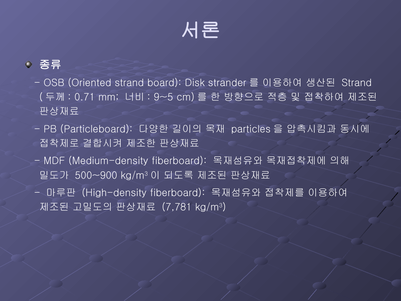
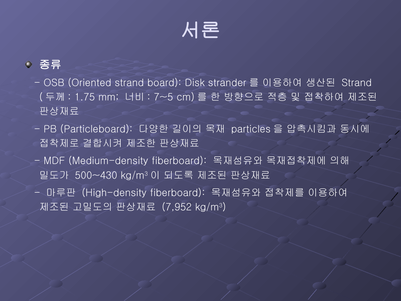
0.71: 0.71 -> 1.75
9~5: 9~5 -> 7~5
500~900: 500~900 -> 500~430
7,781: 7,781 -> 7,952
